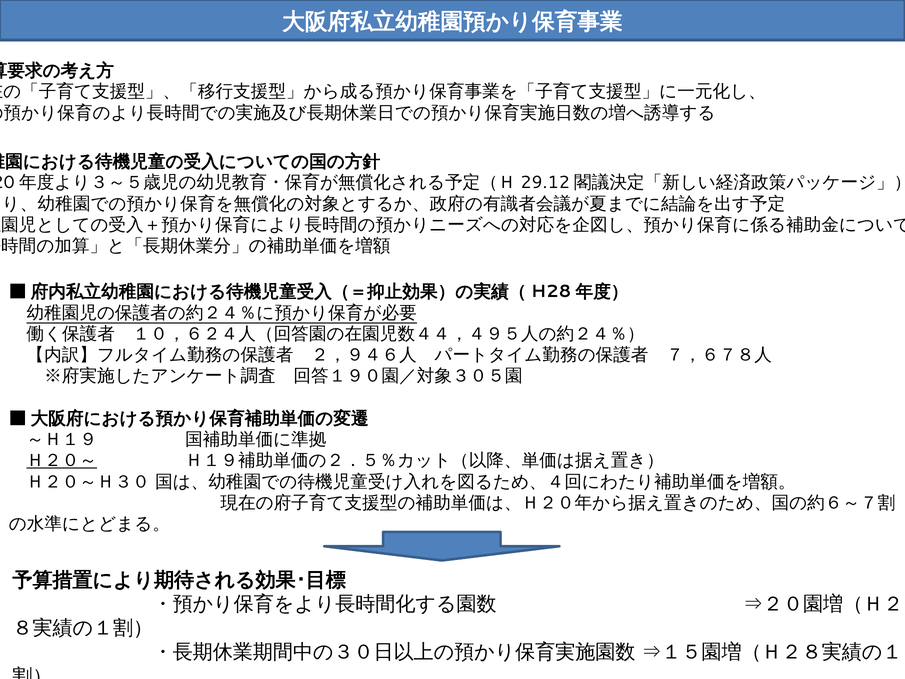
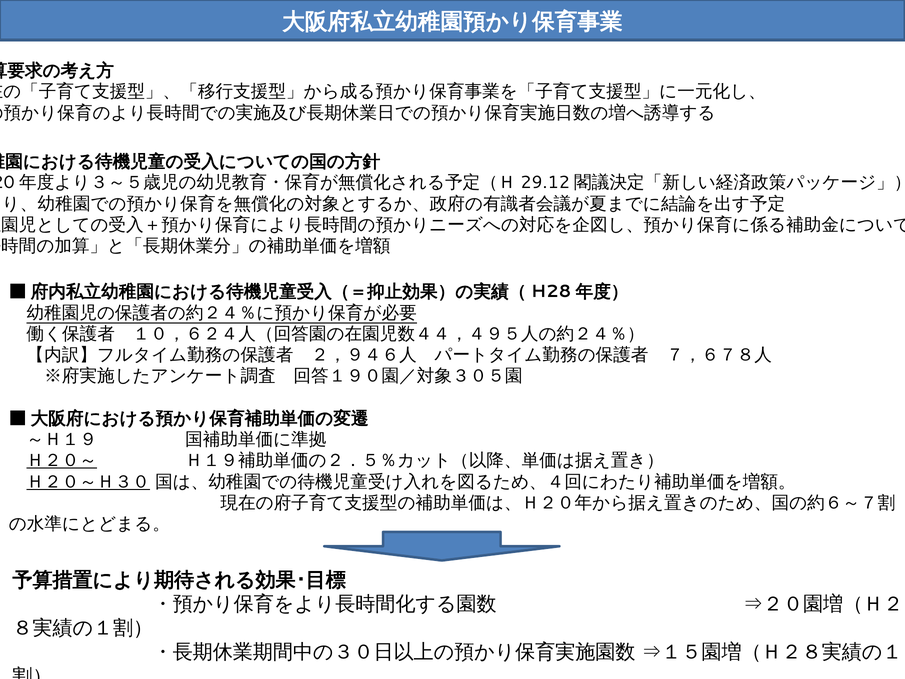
Ｈ２０～Ｈ３０ underline: none -> present
